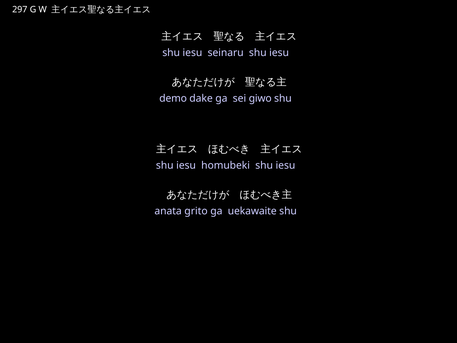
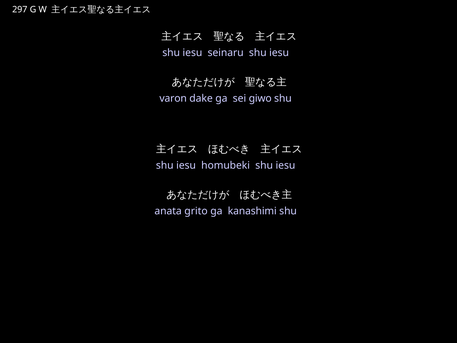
demo: demo -> varon
uekawaite: uekawaite -> kanashimi
